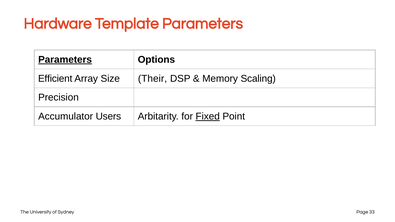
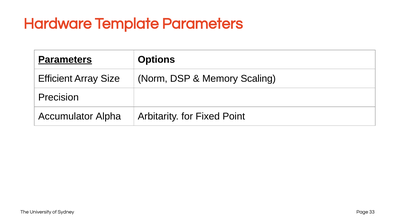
Their: Their -> Norm
Users: Users -> Alpha
Fixed underline: present -> none
